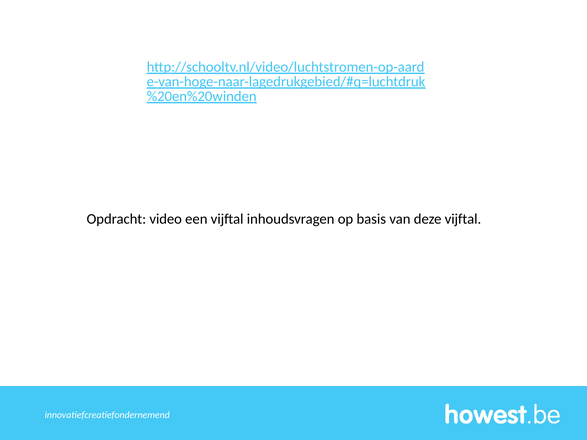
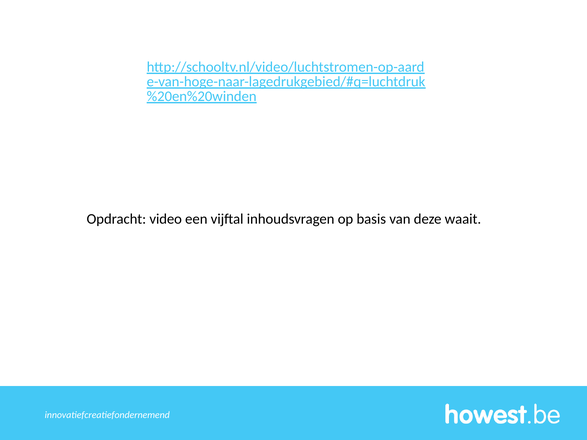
deze vijftal: vijftal -> waait
